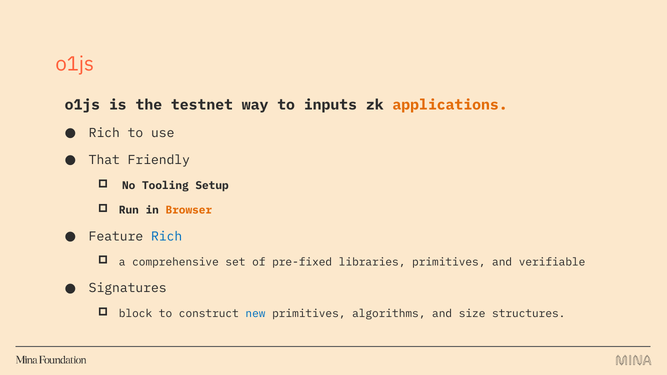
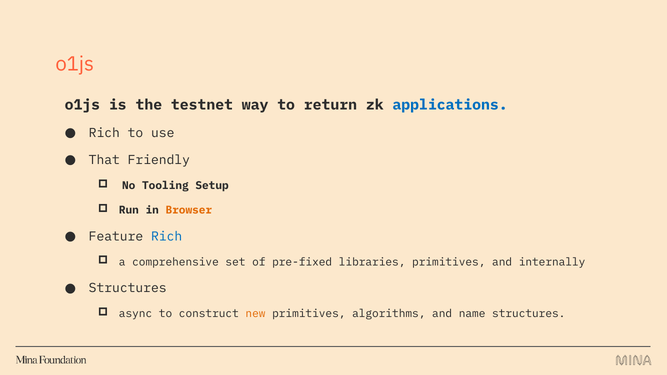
inputs: inputs -> return
applications colour: orange -> blue
verifiable: verifiable -> internally
Signatures at (128, 288): Signatures -> Structures
block: block -> async
new colour: blue -> orange
size: size -> name
